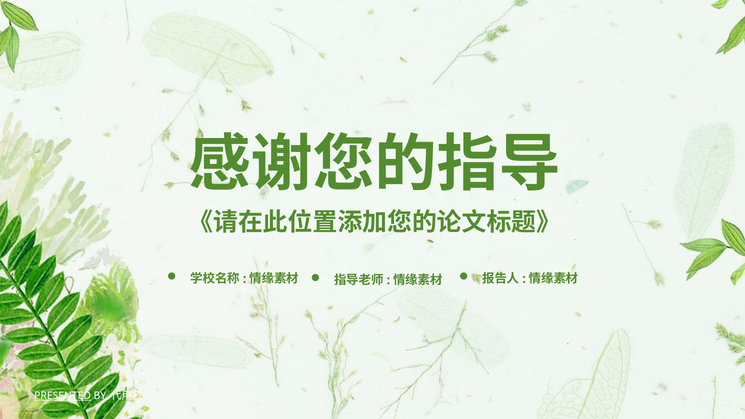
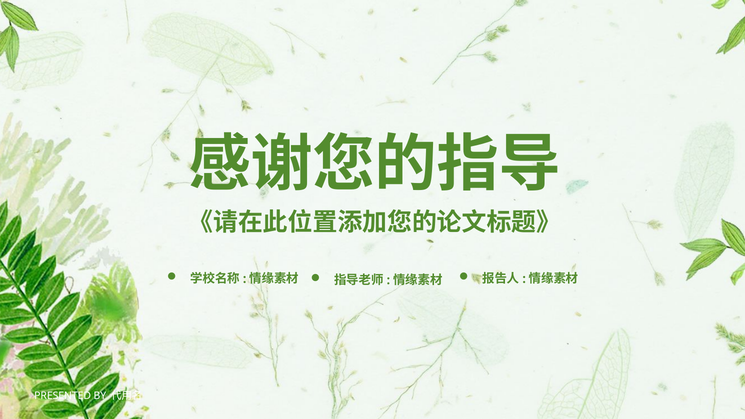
PRESENTED underline: present -> none
